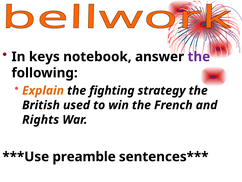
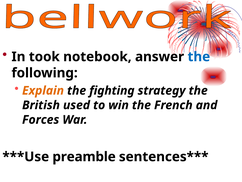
keys: keys -> took
the at (199, 57) colour: purple -> blue
Rights: Rights -> Forces
